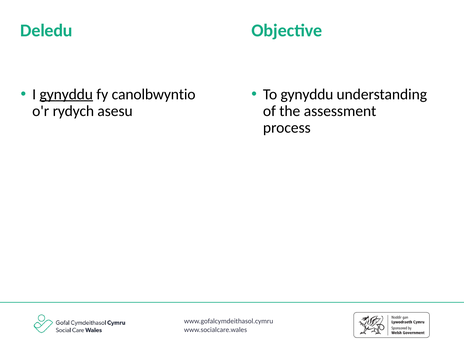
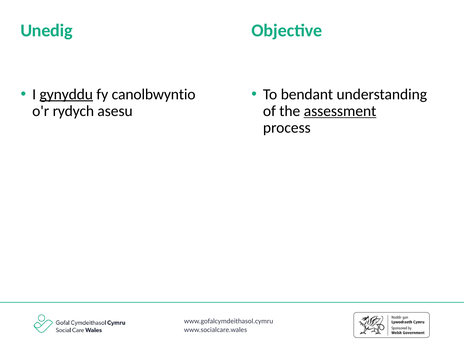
Deledu: Deledu -> Unedig
To gynyddu: gynyddu -> bendant
assessment underline: none -> present
